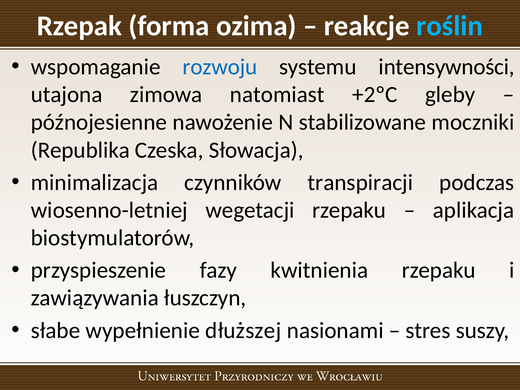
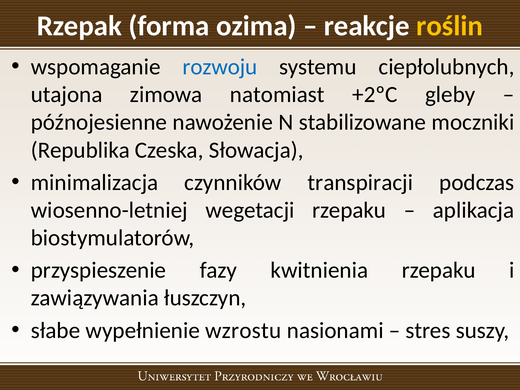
roślin colour: light blue -> yellow
intensywności: intensywności -> ciepłolubnych
dłuższej: dłuższej -> wzrostu
